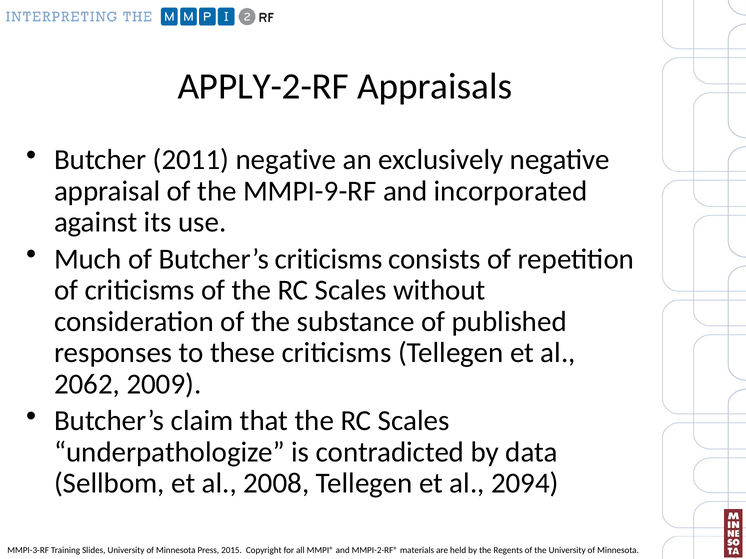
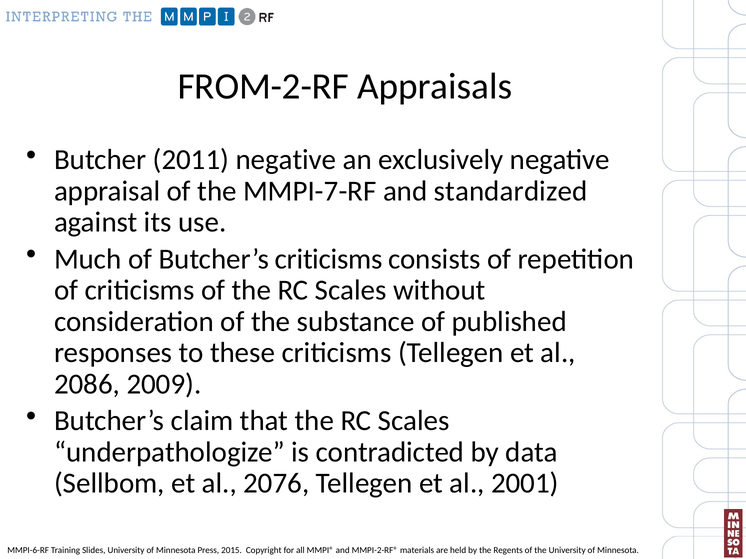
APPLY-2-RF: APPLY-2-RF -> FROM-2-RF
MMPI-9-RF: MMPI-9-RF -> MMPI-7-RF
incorporated: incorporated -> standardized
2062: 2062 -> 2086
2008: 2008 -> 2076
2094: 2094 -> 2001
MMPI-3-RF: MMPI-3-RF -> MMPI-6-RF
